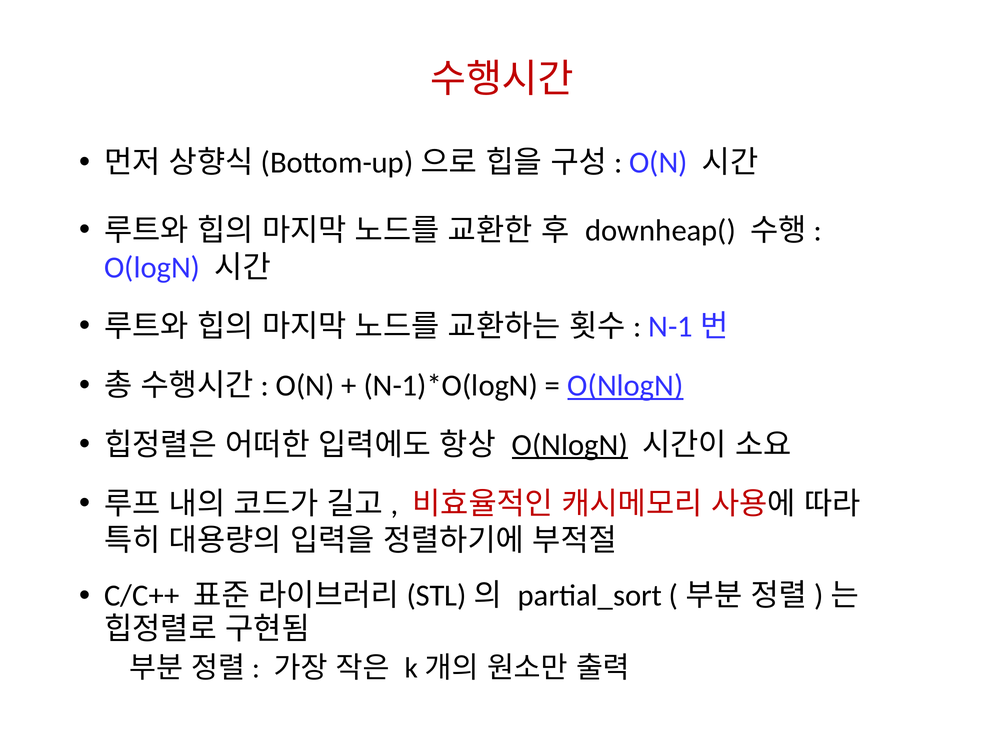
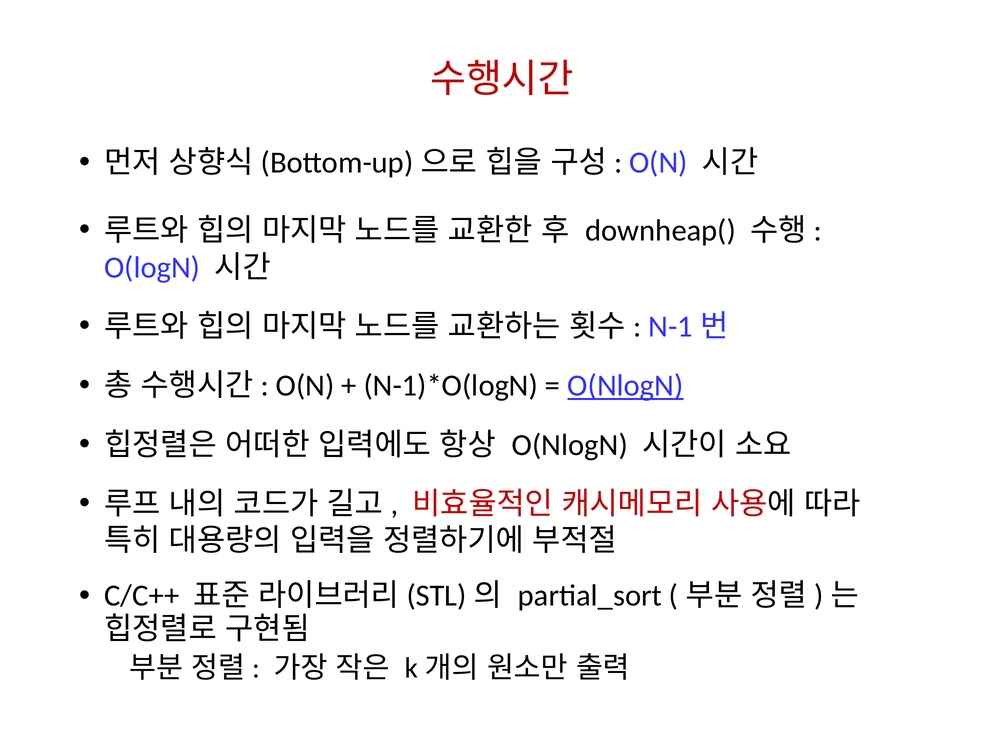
O(NlogN at (570, 445) underline: present -> none
